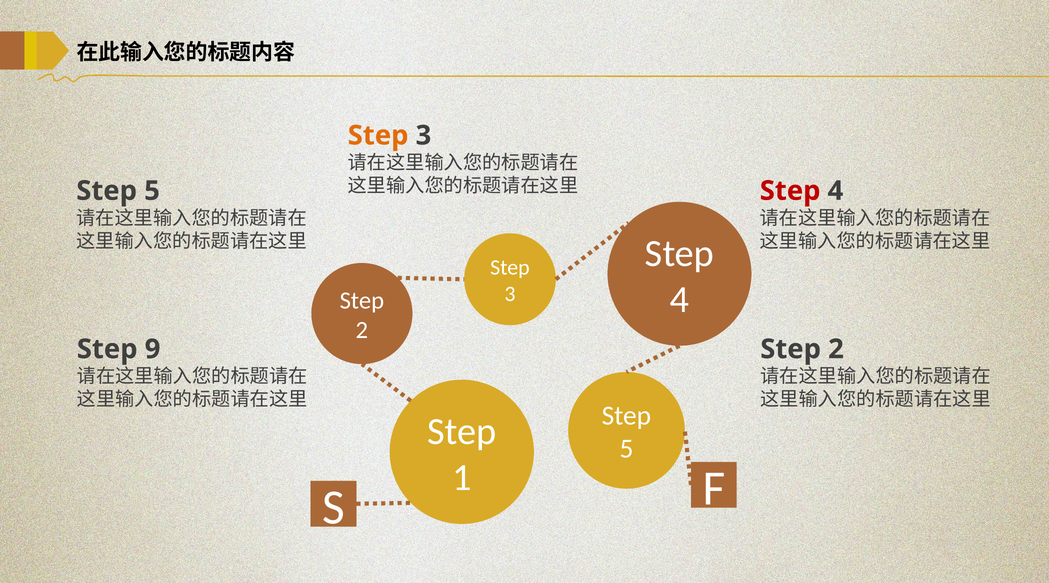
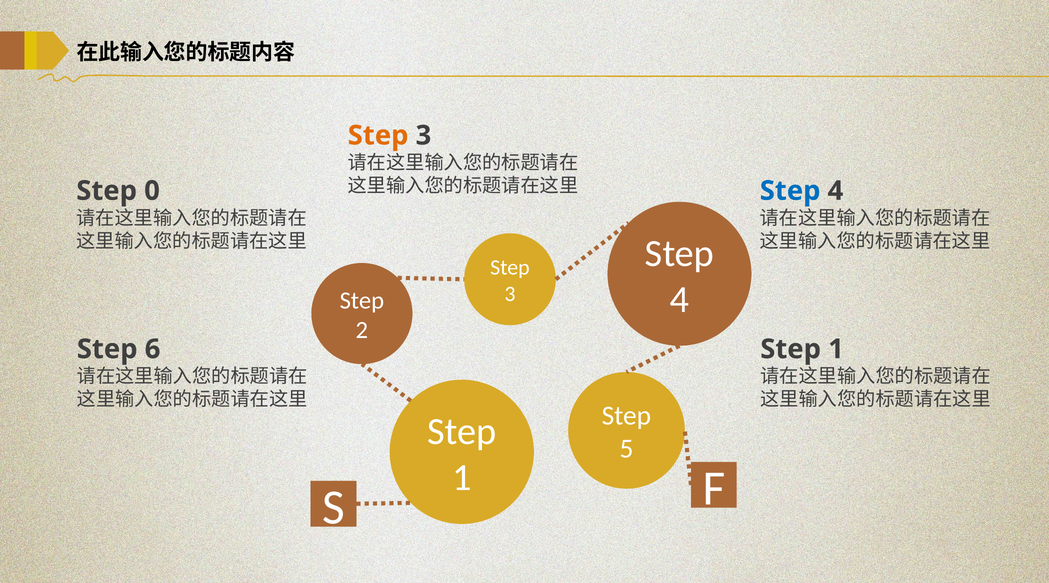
5 at (152, 191): 5 -> 0
Step at (790, 191) colour: red -> blue
9: 9 -> 6
2 at (836, 349): 2 -> 1
